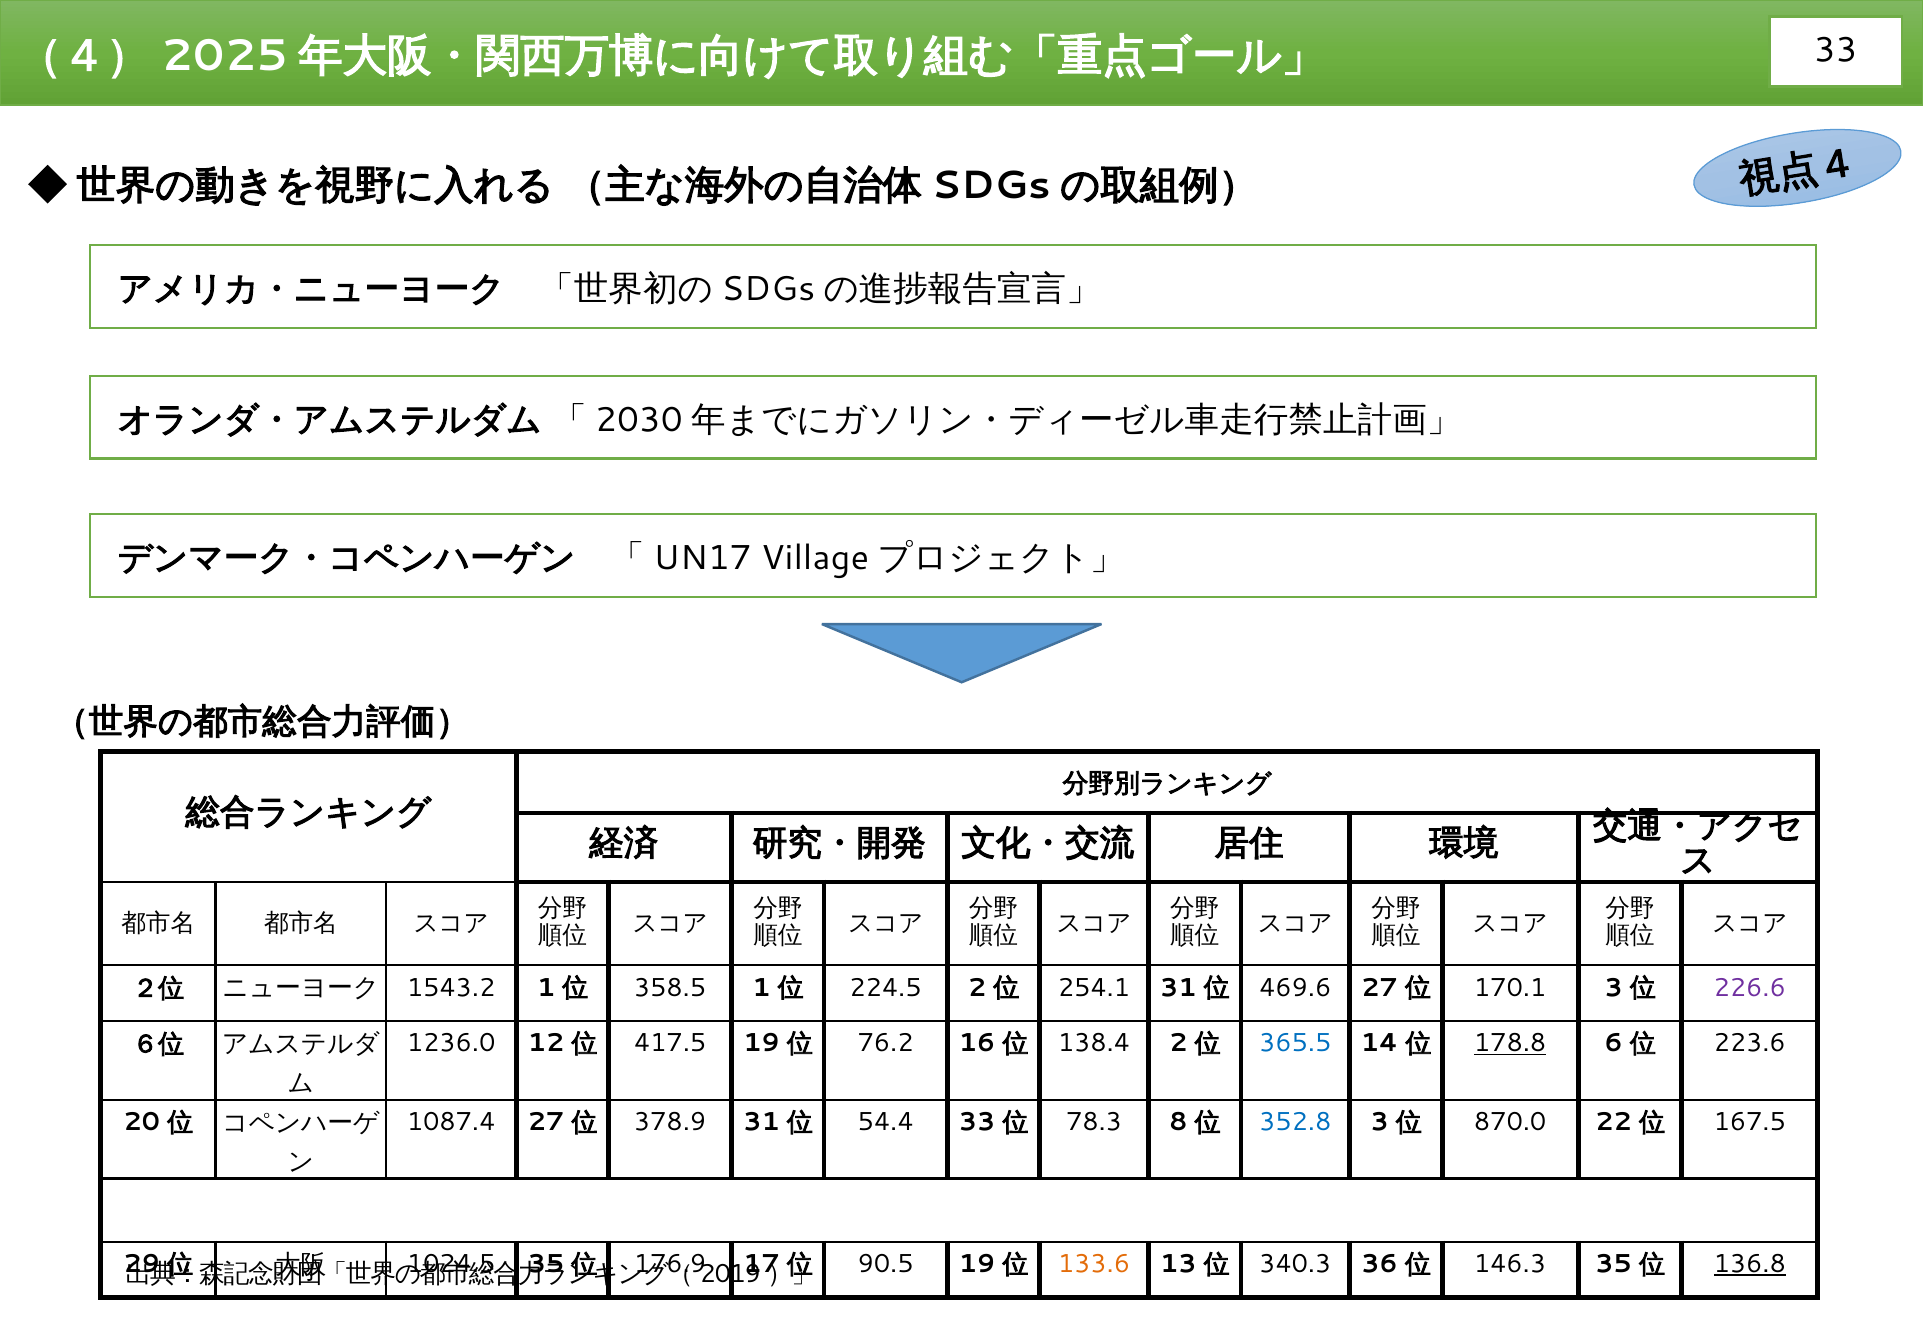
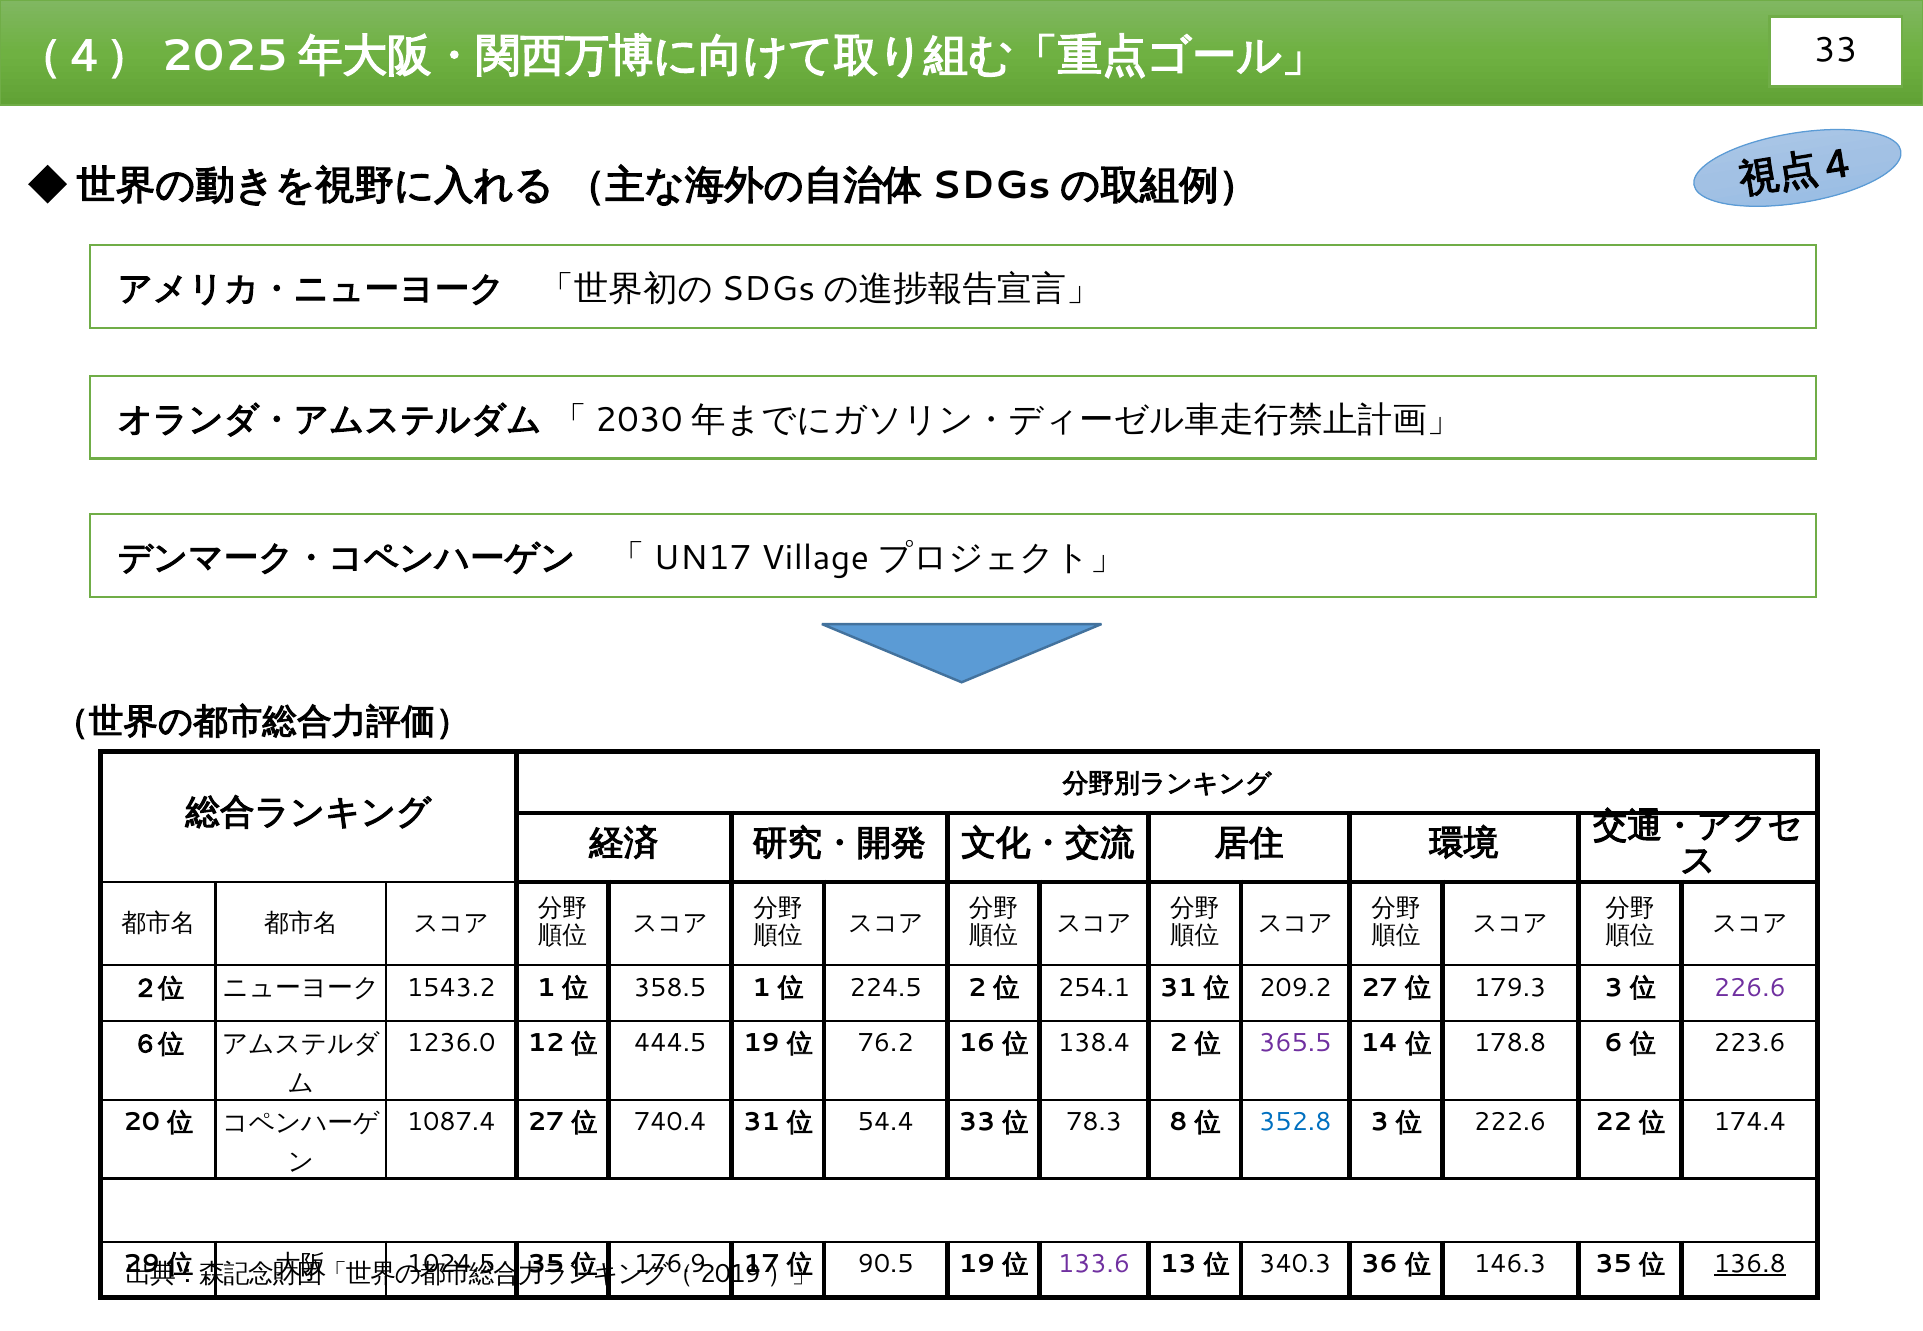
469.6: 469.6 -> 209.2
170.1: 170.1 -> 179.3
417.5: 417.5 -> 444.5
365.5 colour: blue -> purple
178.8 underline: present -> none
378.9: 378.9 -> 740.4
870.0: 870.0 -> 222.6
167.5: 167.5 -> 174.4
133.6 colour: orange -> purple
